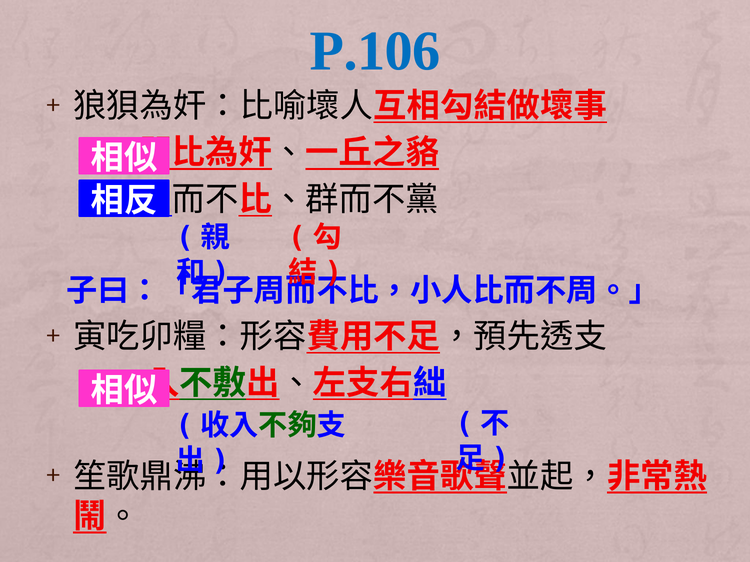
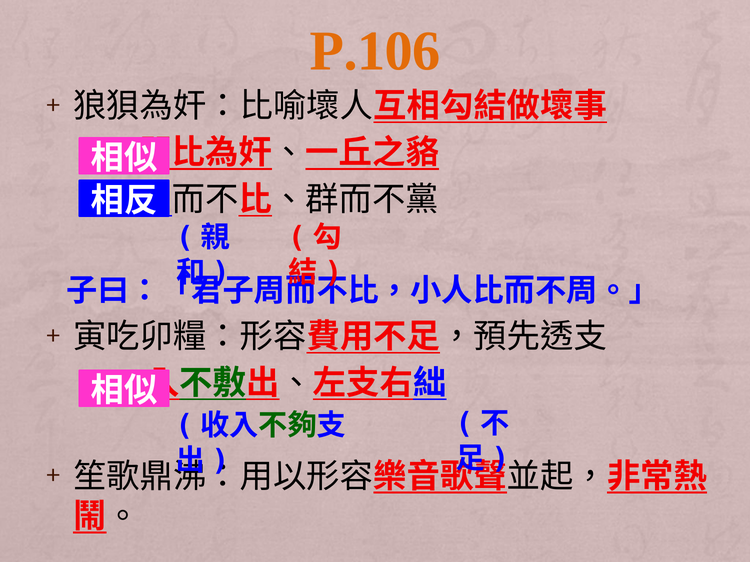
P.106 colour: blue -> orange
